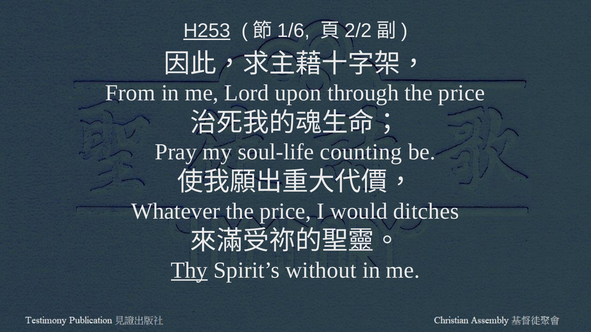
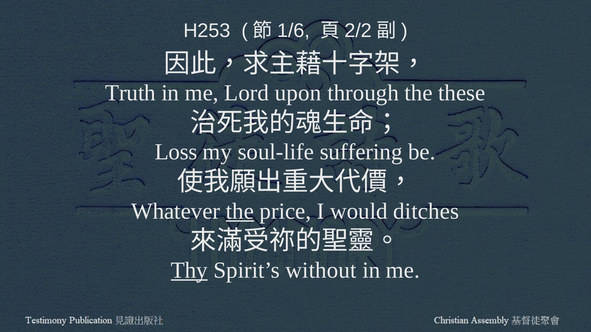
H253 underline: present -> none
From: From -> Truth
through the price: price -> these
Pray: Pray -> Loss
counting: counting -> suffering
the at (240, 211) underline: none -> present
